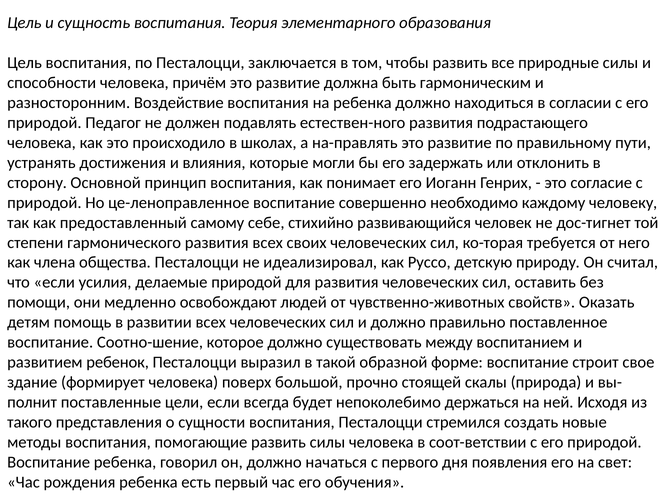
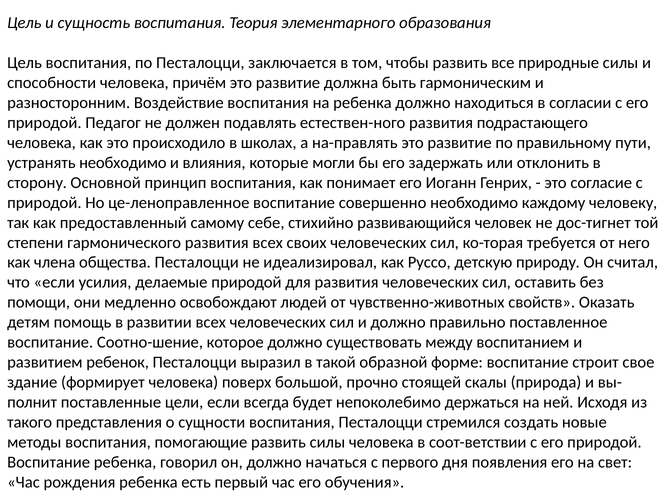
устранять достижения: достижения -> необходимо
